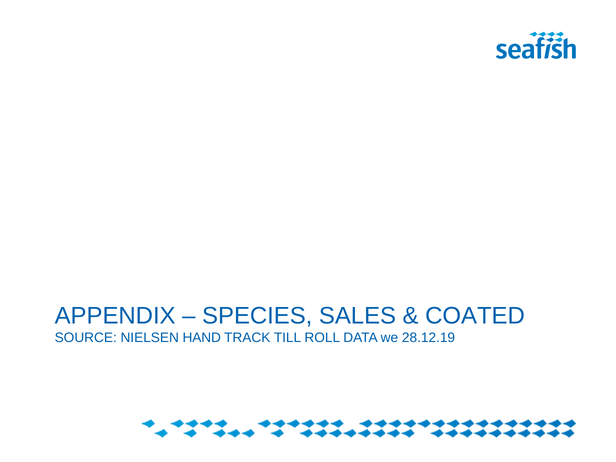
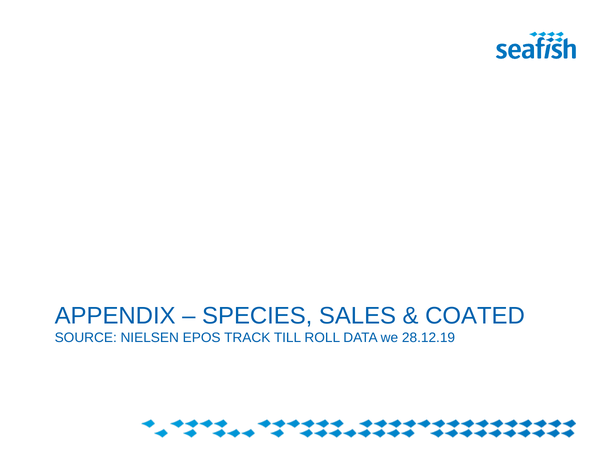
HAND: HAND -> EPOS
